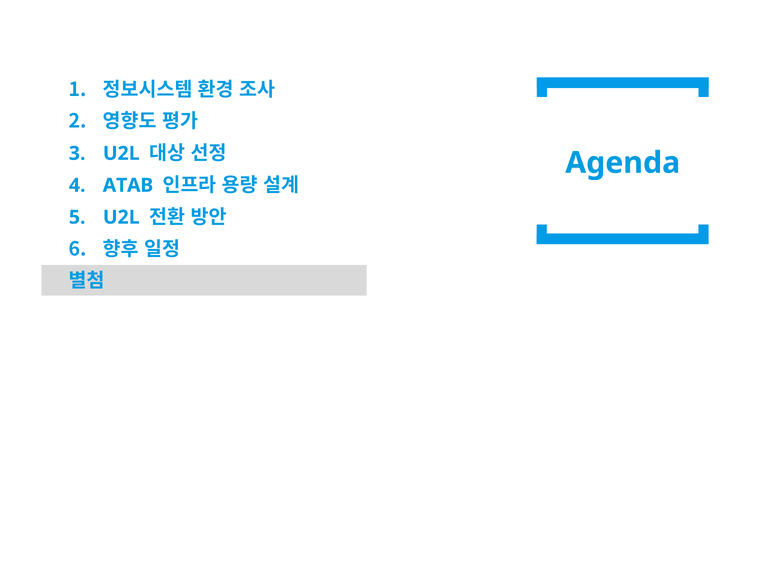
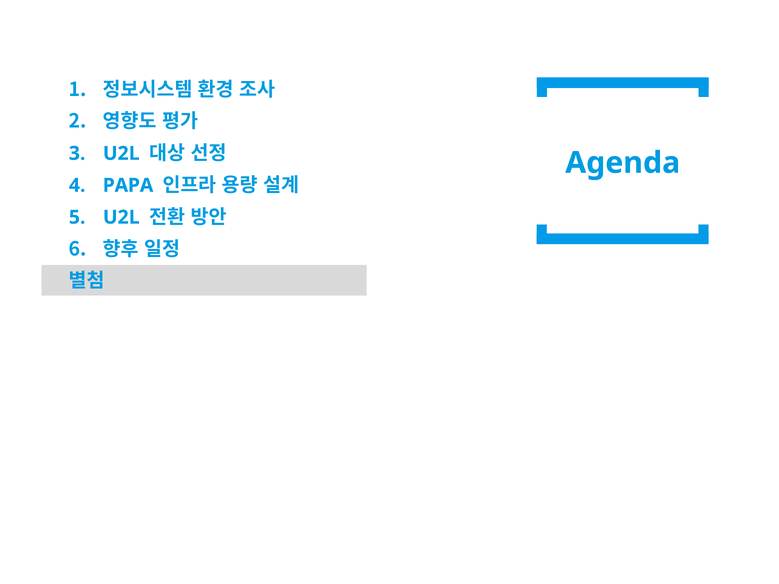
ATAB: ATAB -> PAPA
